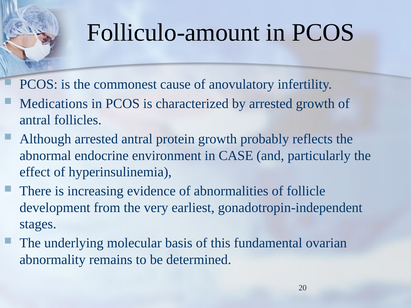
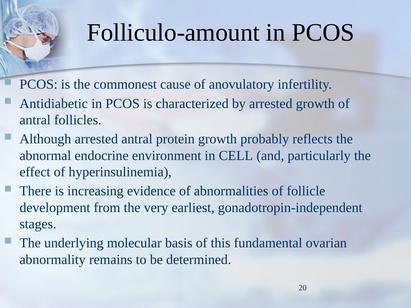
Medications: Medications -> Antidiabetic
CASE: CASE -> CELL
